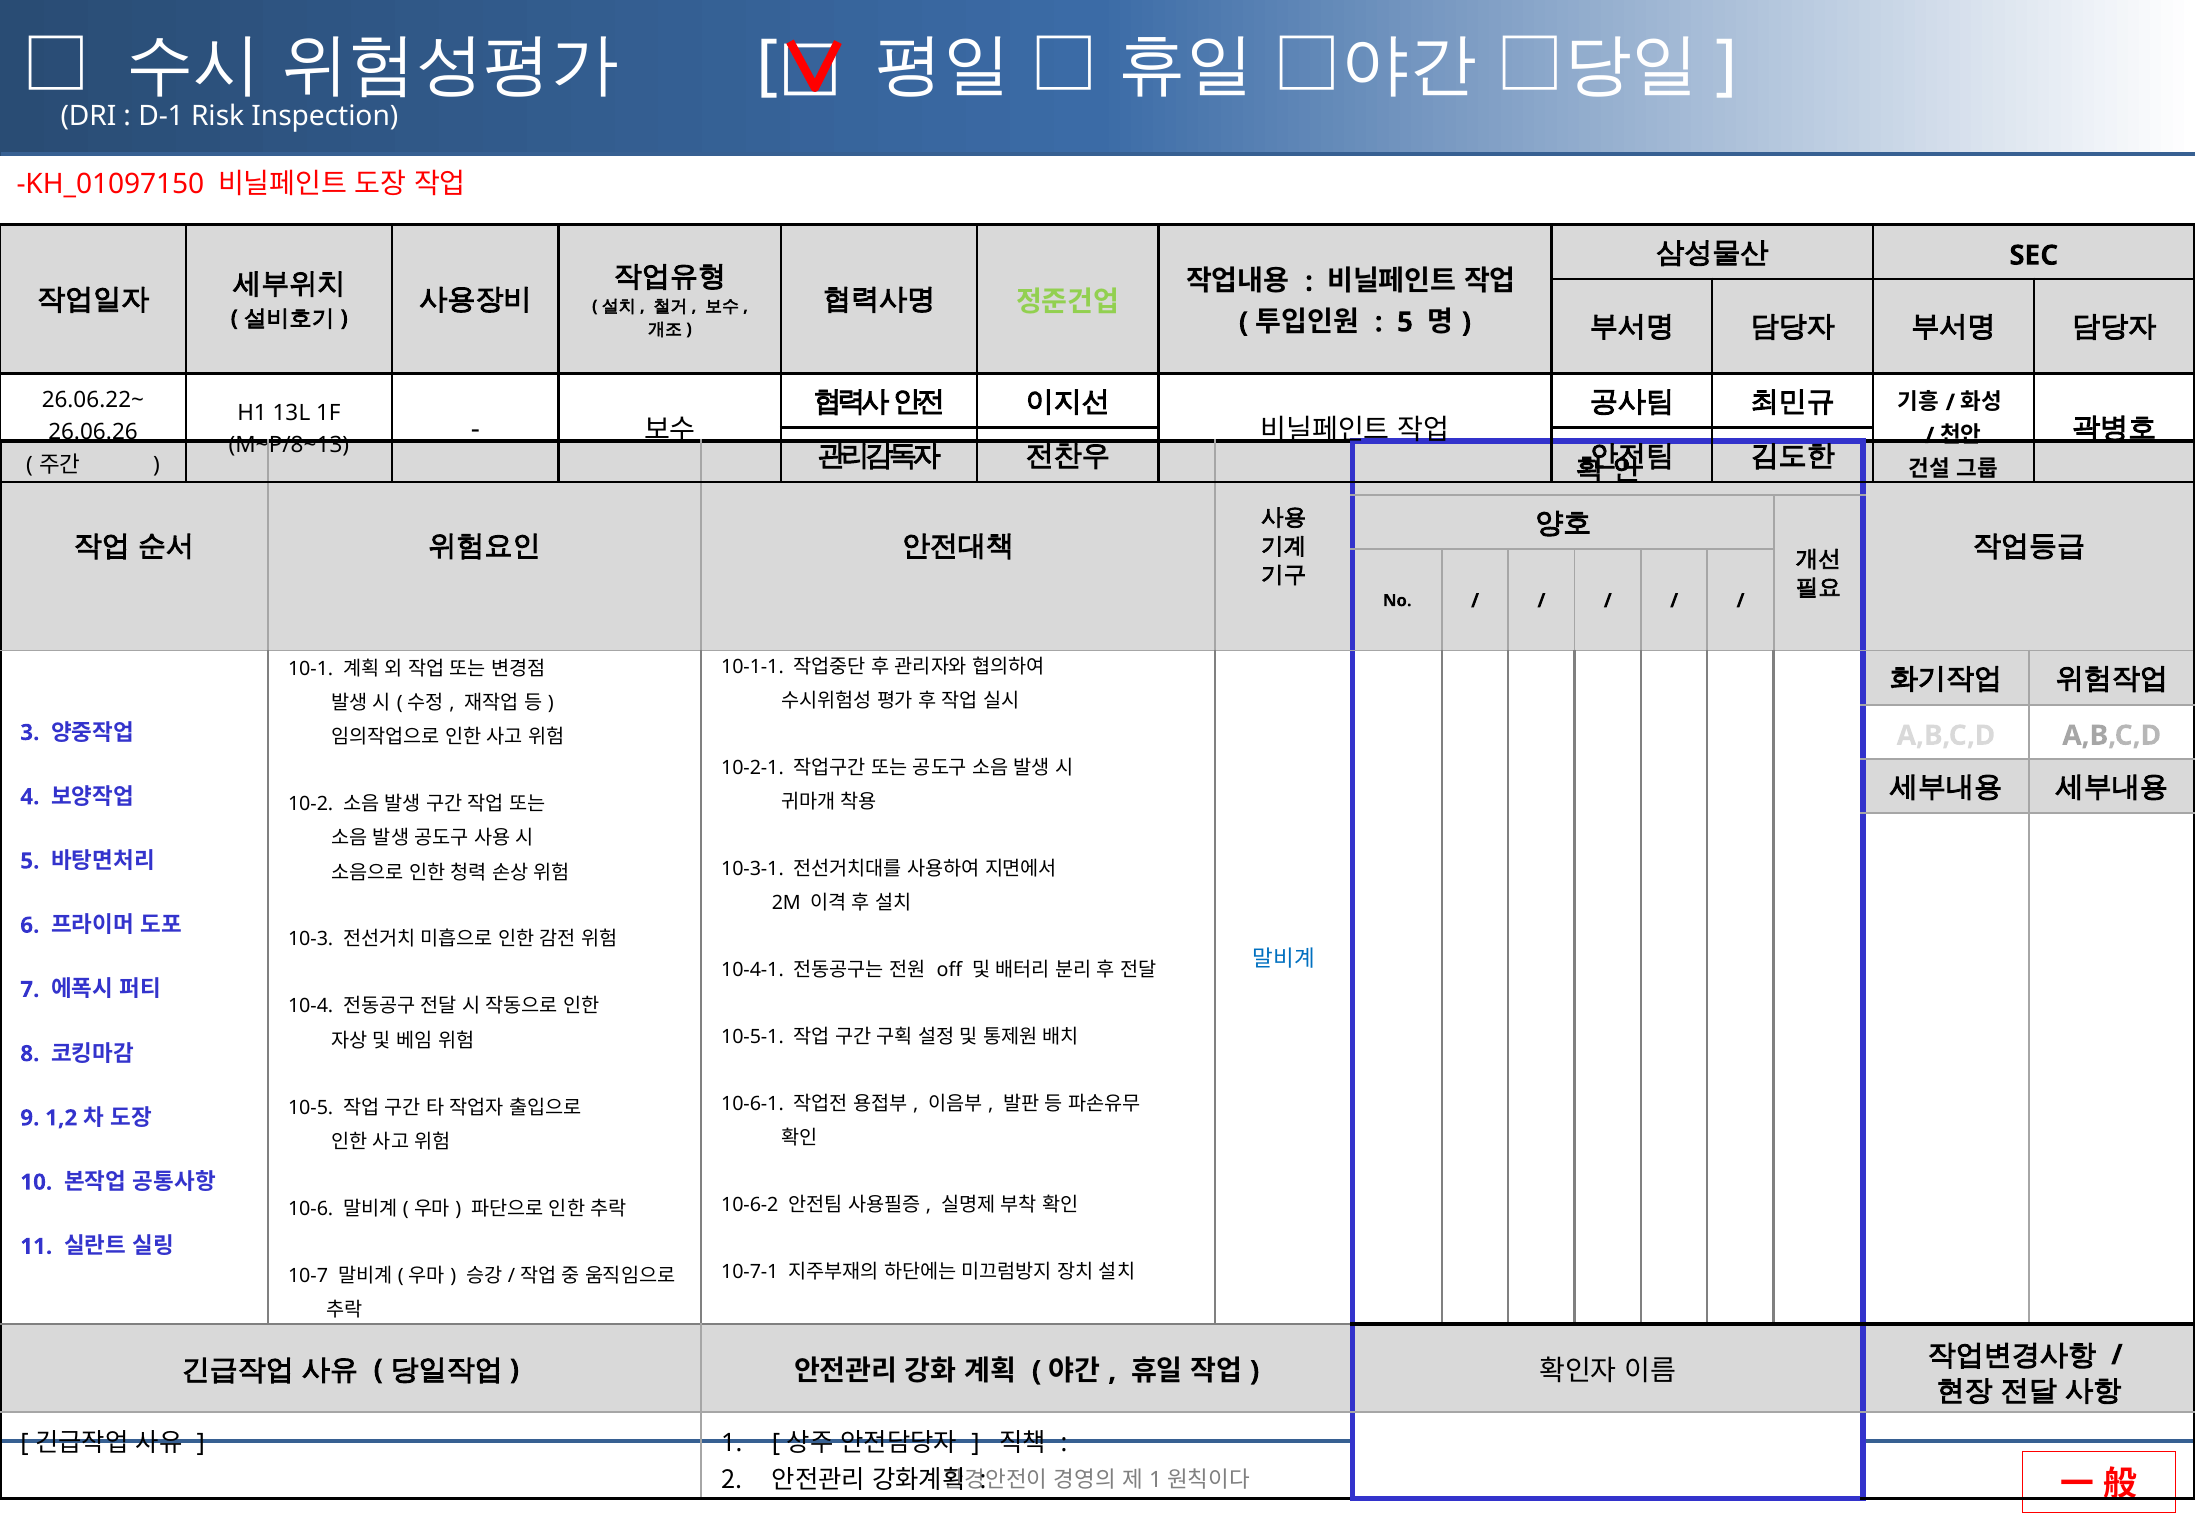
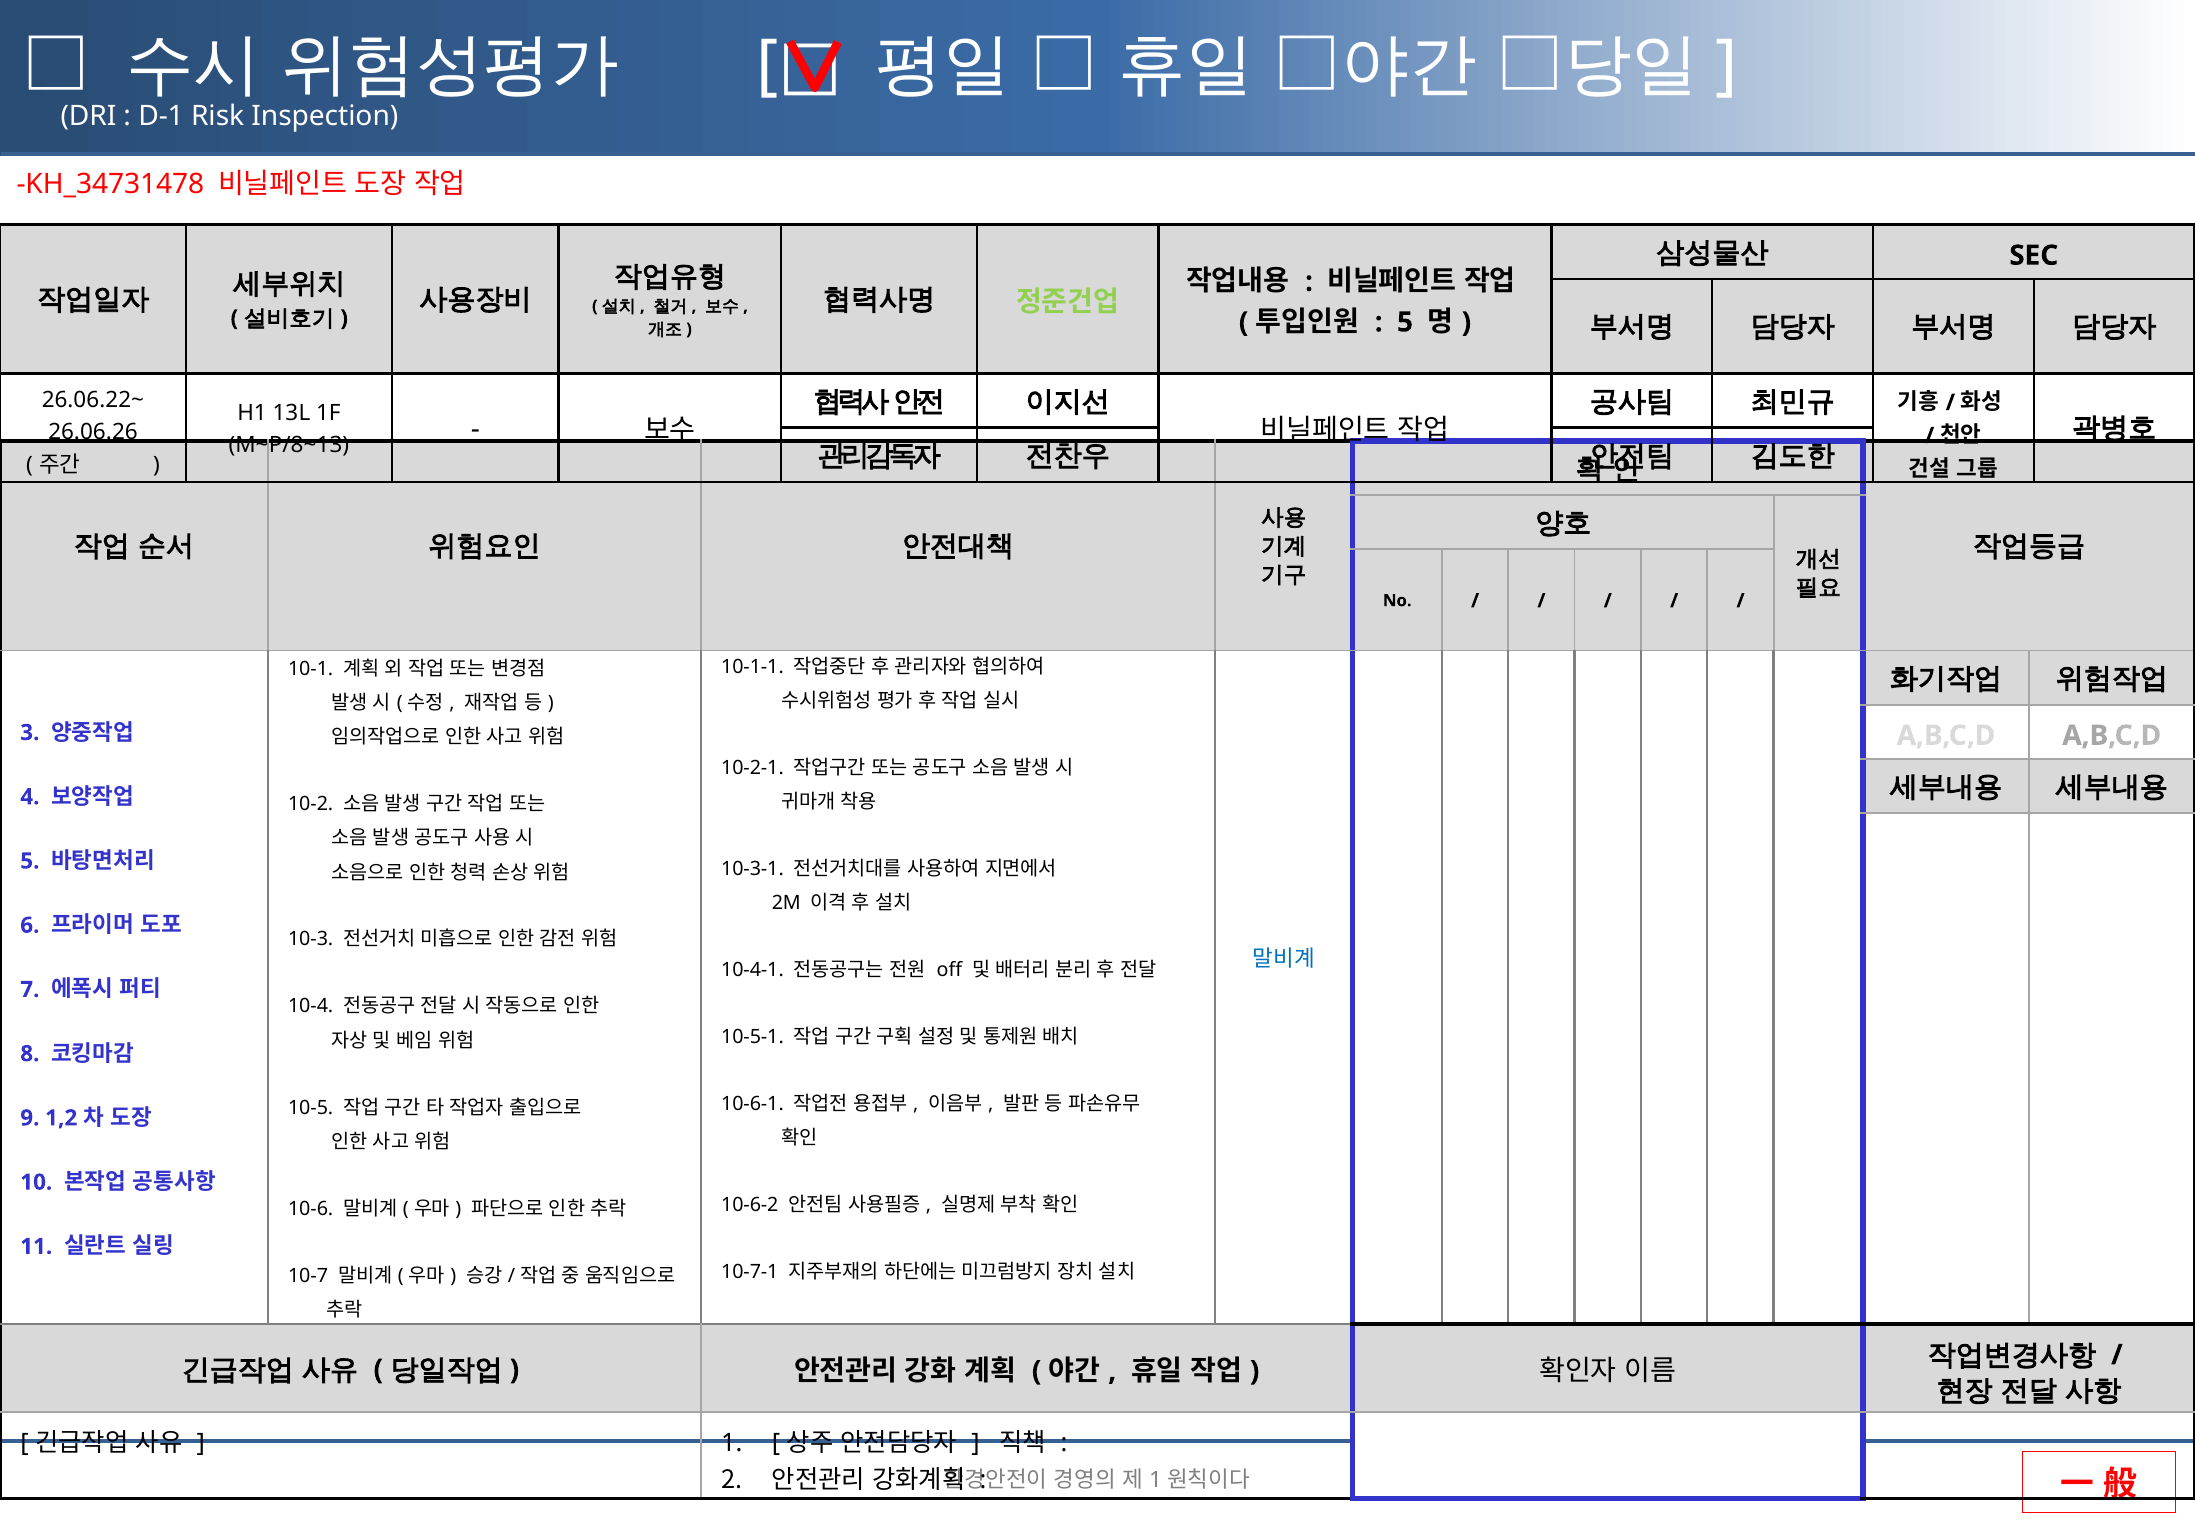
KH_01097150: KH_01097150 -> KH_34731478
